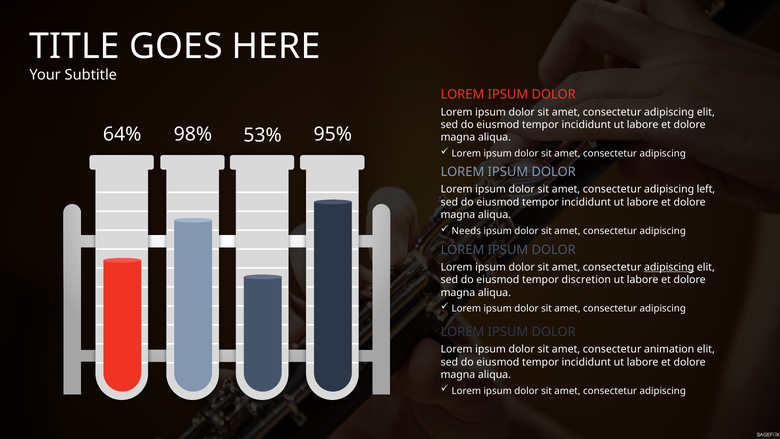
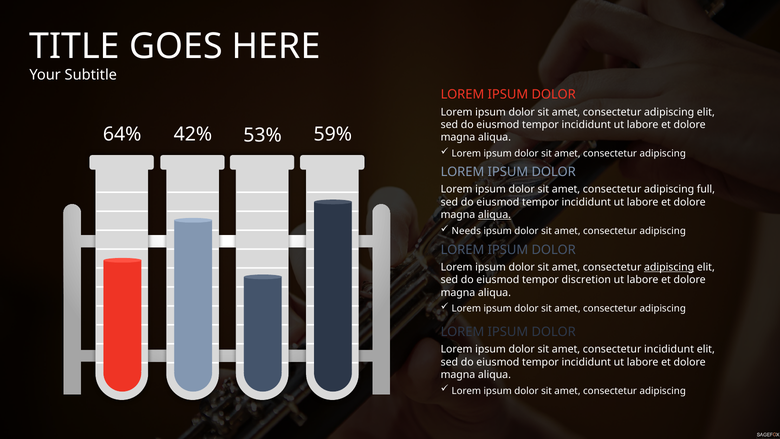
98%: 98% -> 42%
95%: 95% -> 59%
left: left -> full
aliqua at (495, 215) underline: none -> present
consectetur animation: animation -> incididunt
